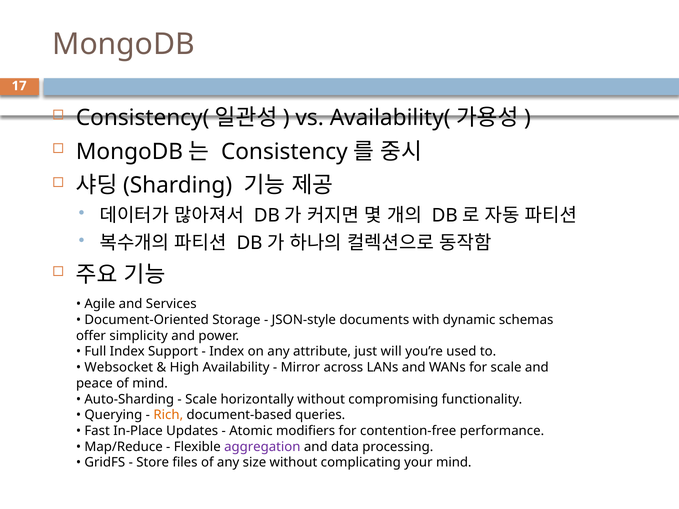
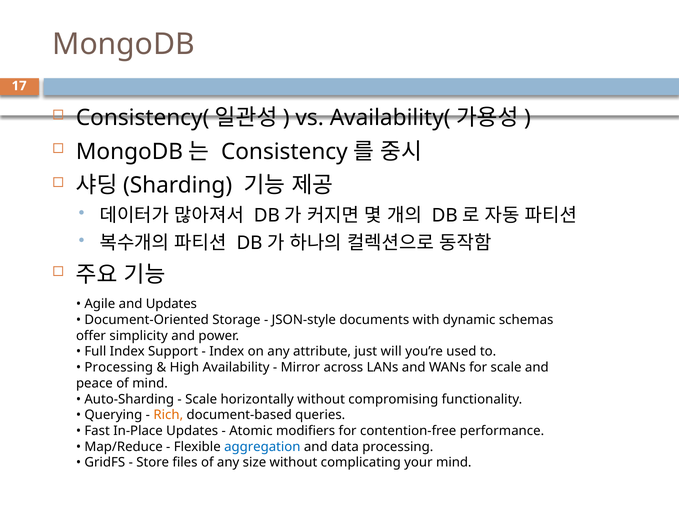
and Services: Services -> Updates
Websocket at (119, 368): Websocket -> Processing
aggregation colour: purple -> blue
